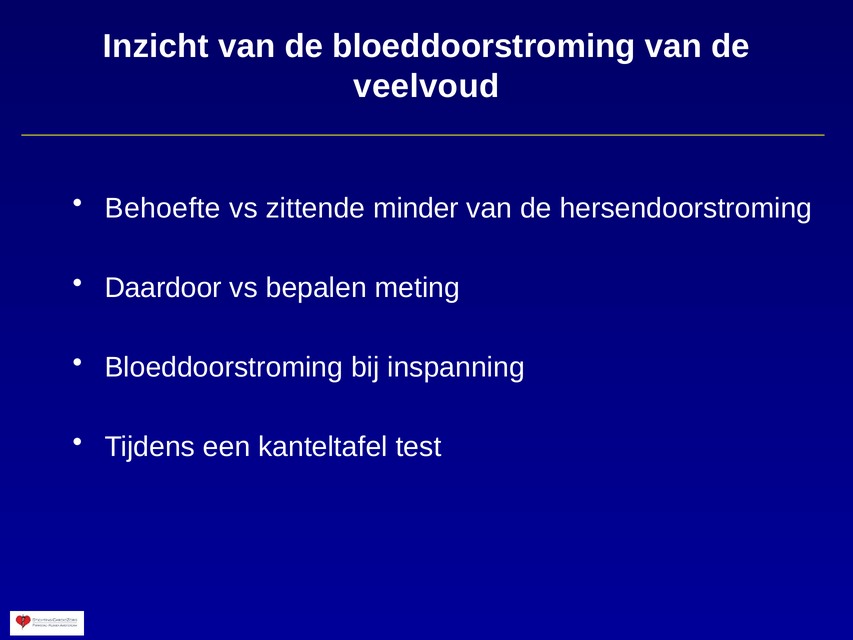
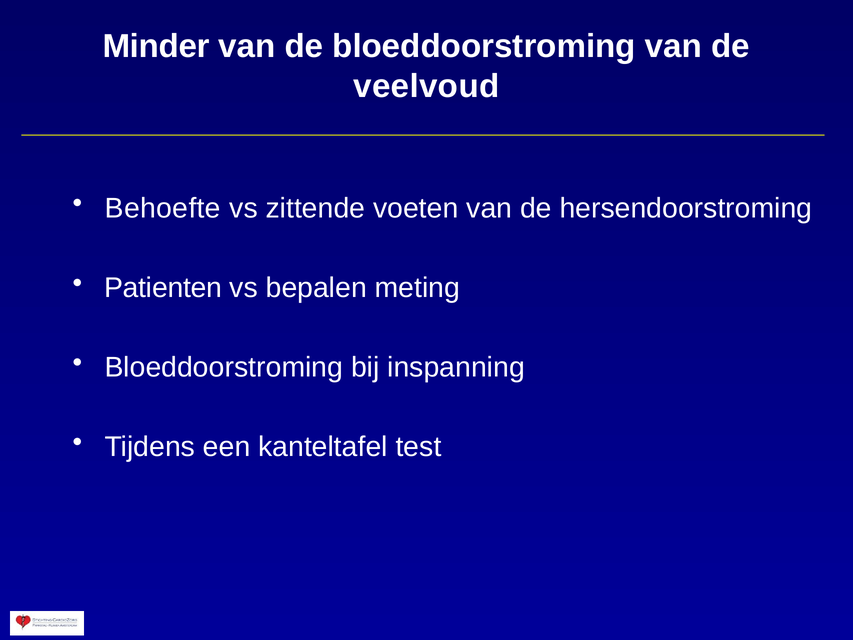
Inzicht: Inzicht -> Minder
minder: minder -> voeten
Daardoor: Daardoor -> Patienten
